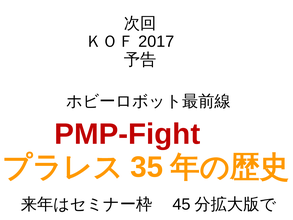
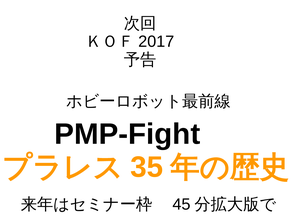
PMP-Fight colour: red -> black
